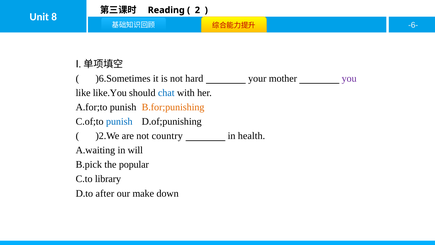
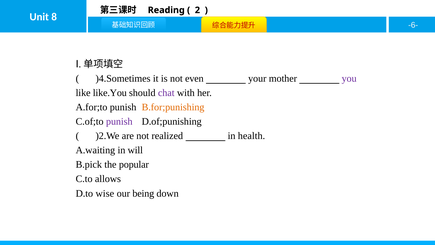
)6.Sometimes: )6.Sometimes -> )4.Sometimes
hard: hard -> even
chat colour: blue -> purple
punish at (119, 121) colour: blue -> purple
country: country -> realized
library: library -> allows
after: after -> wise
make: make -> being
